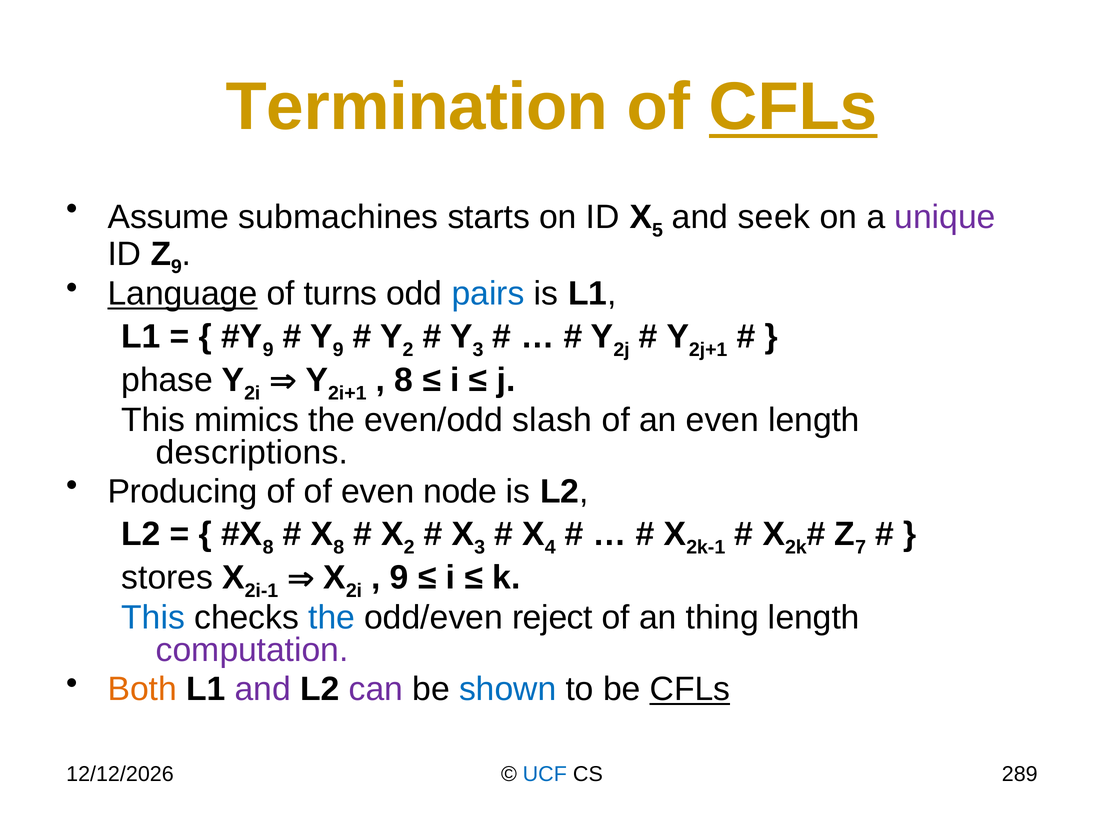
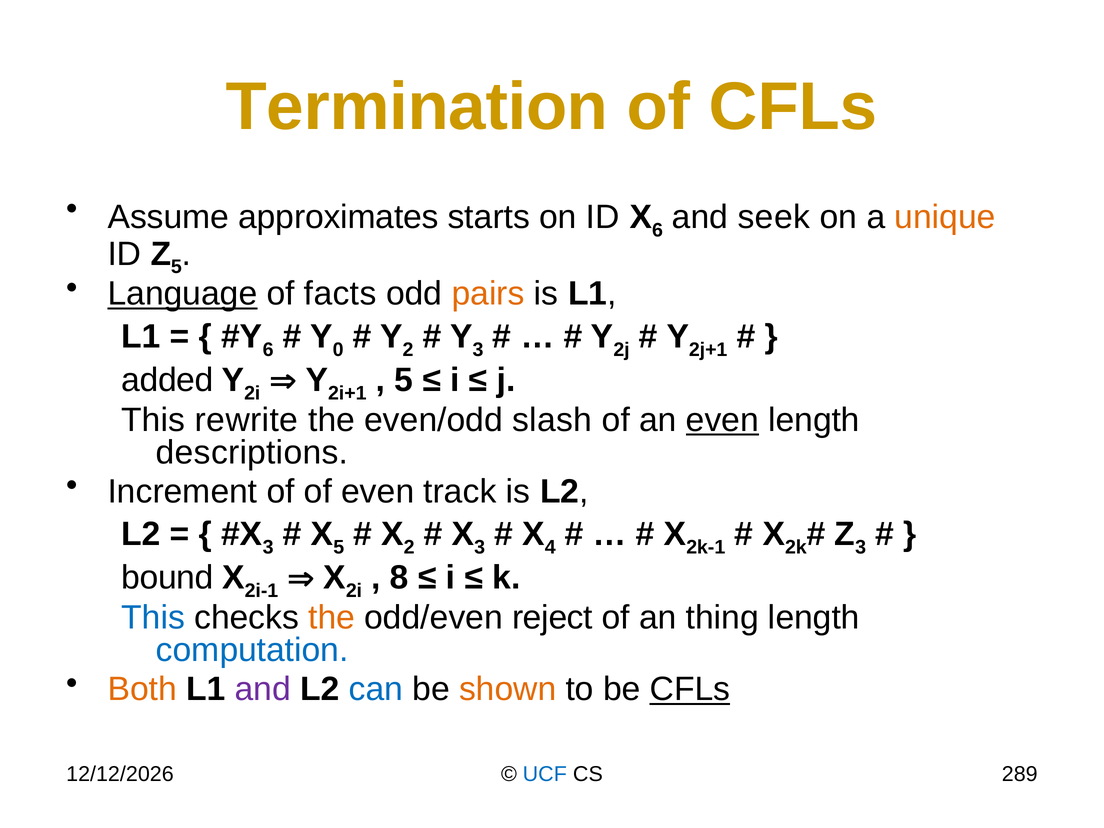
CFLs at (793, 107) underline: present -> none
submachines: submachines -> approximates
5 at (658, 230): 5 -> 6
unique colour: purple -> orange
9 at (176, 267): 9 -> 5
turns: turns -> facts
pairs colour: blue -> orange
9 at (268, 350): 9 -> 6
9 at (338, 350): 9 -> 0
phase: phase -> added
8 at (404, 380): 8 -> 5
mimics: mimics -> rewrite
even at (722, 420) underline: none -> present
Producing: Producing -> Increment
node: node -> track
8 at (268, 547): 8 -> 3
8 at (339, 547): 8 -> 5
7 at (861, 547): 7 -> 3
stores: stores -> bound
9 at (399, 578): 9 -> 8
the at (332, 618) colour: blue -> orange
computation colour: purple -> blue
can colour: purple -> blue
shown colour: blue -> orange
